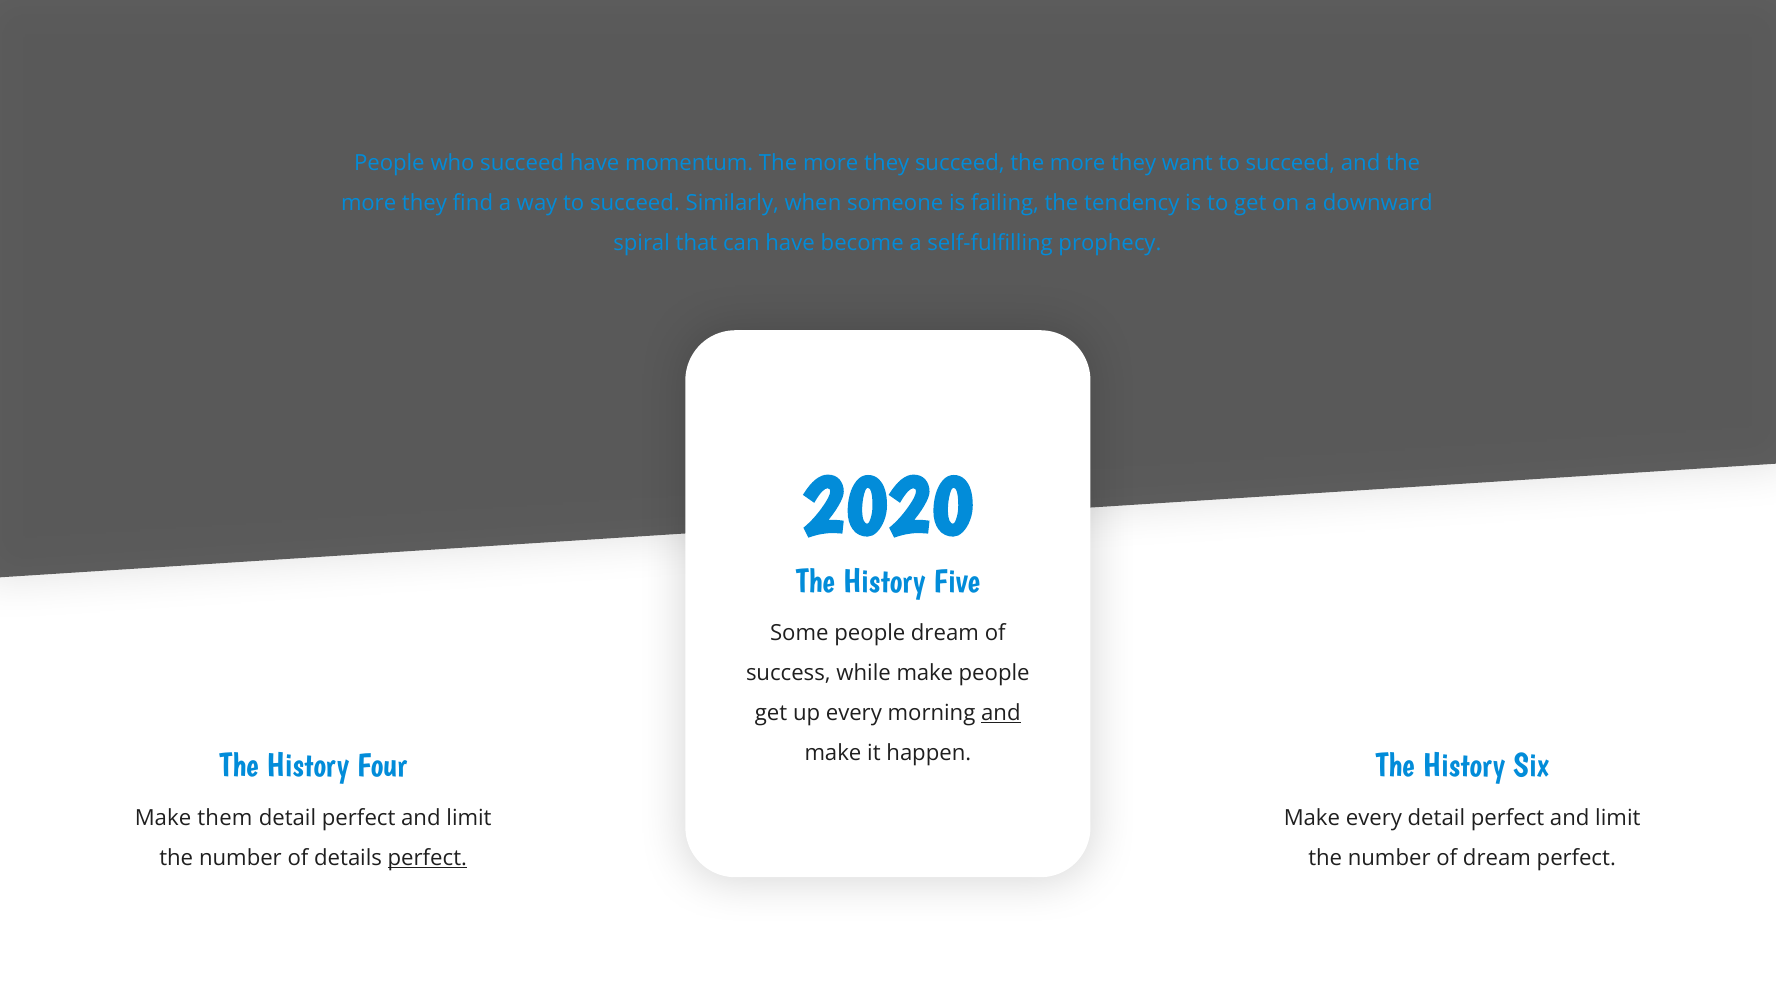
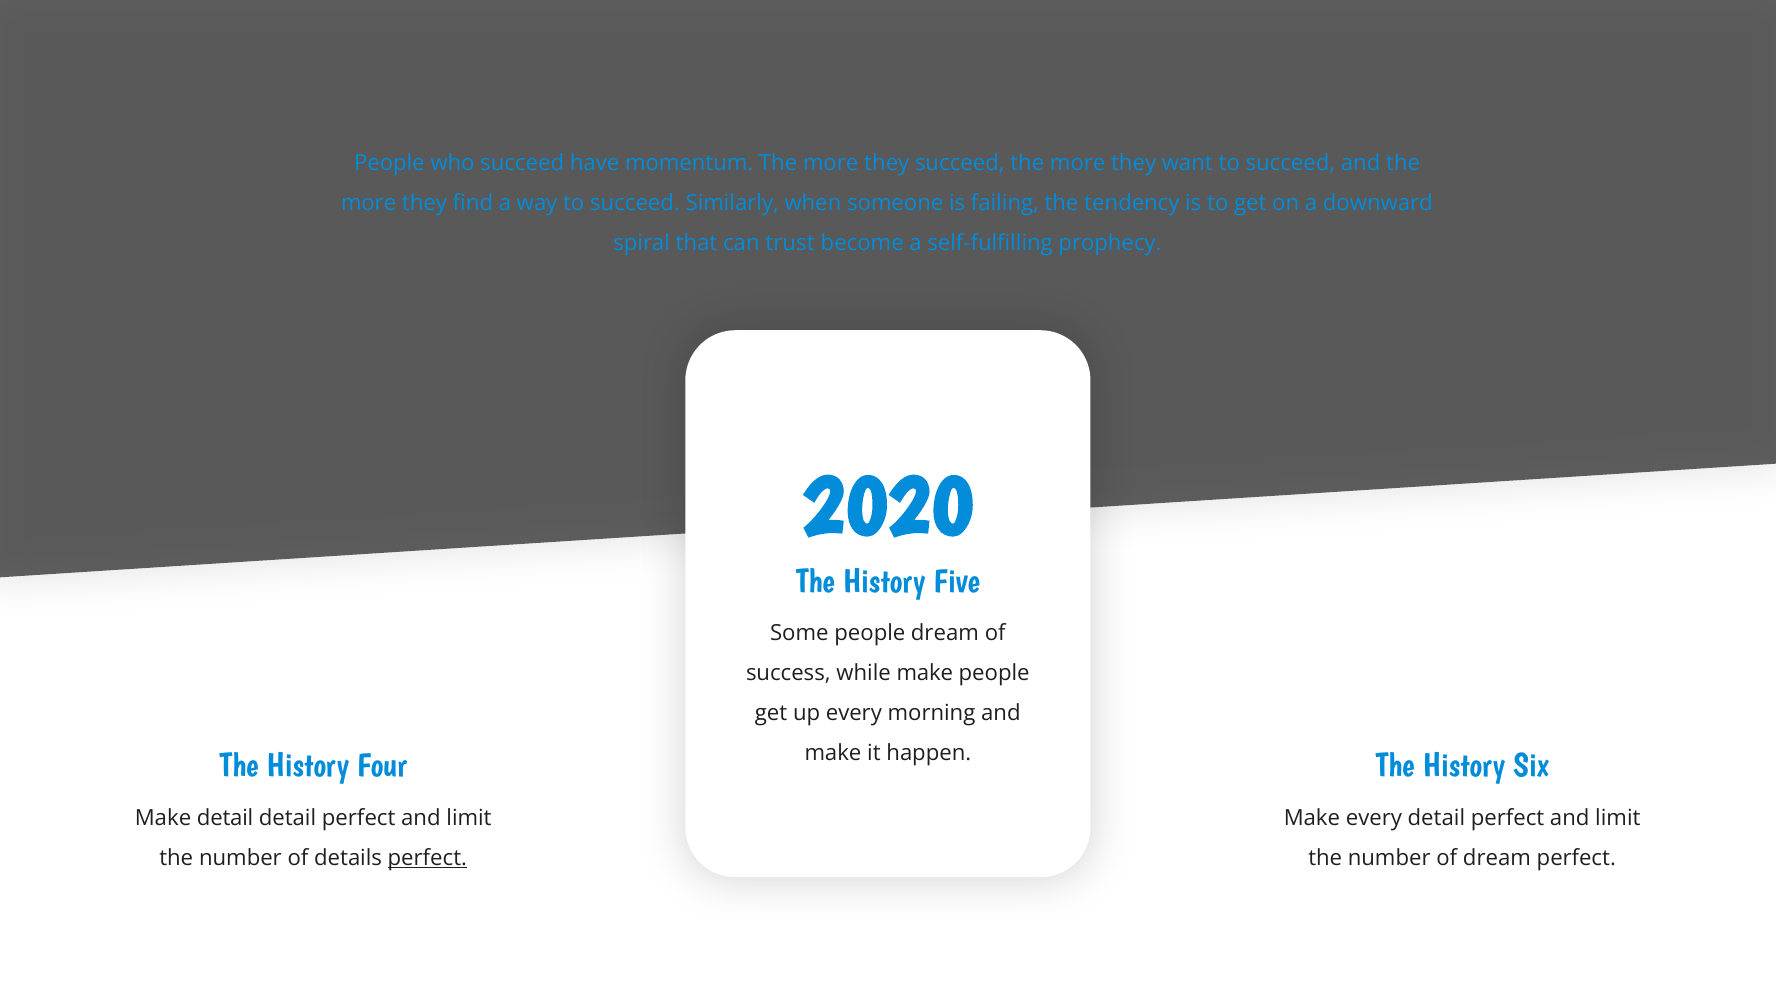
can have: have -> trust
and at (1001, 713) underline: present -> none
Make them: them -> detail
